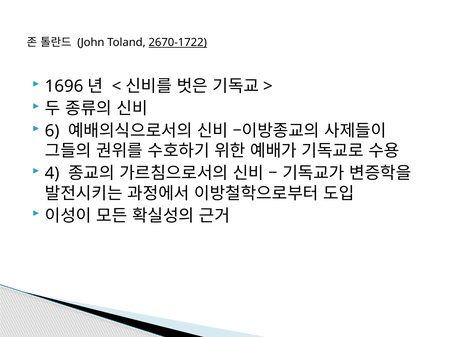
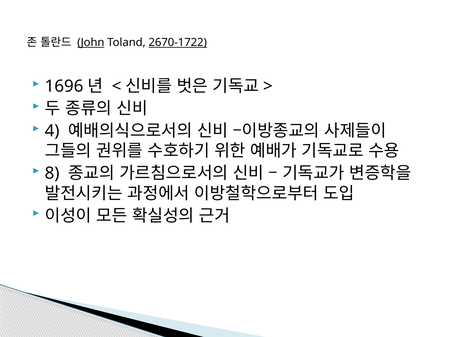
John underline: none -> present
6: 6 -> 4
4: 4 -> 8
